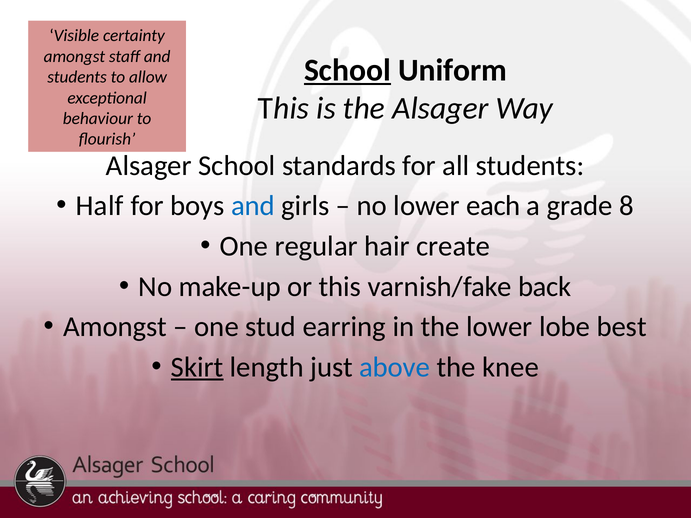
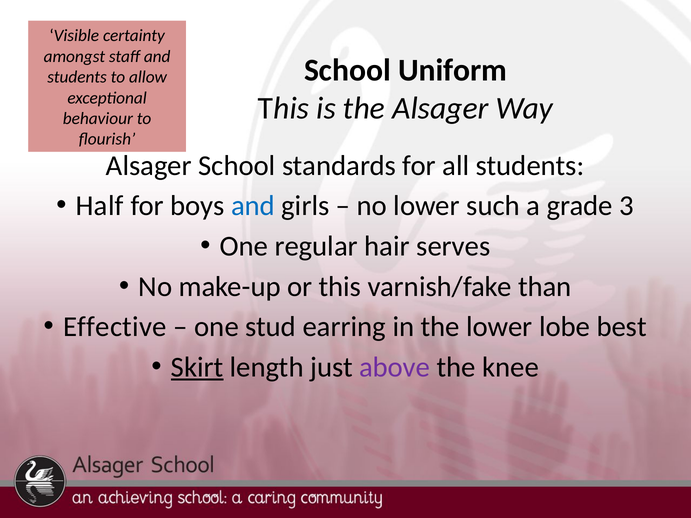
School at (347, 70) underline: present -> none
each: each -> such
8: 8 -> 3
create: create -> serves
back: back -> than
Amongst at (115, 327): Amongst -> Effective
above colour: blue -> purple
